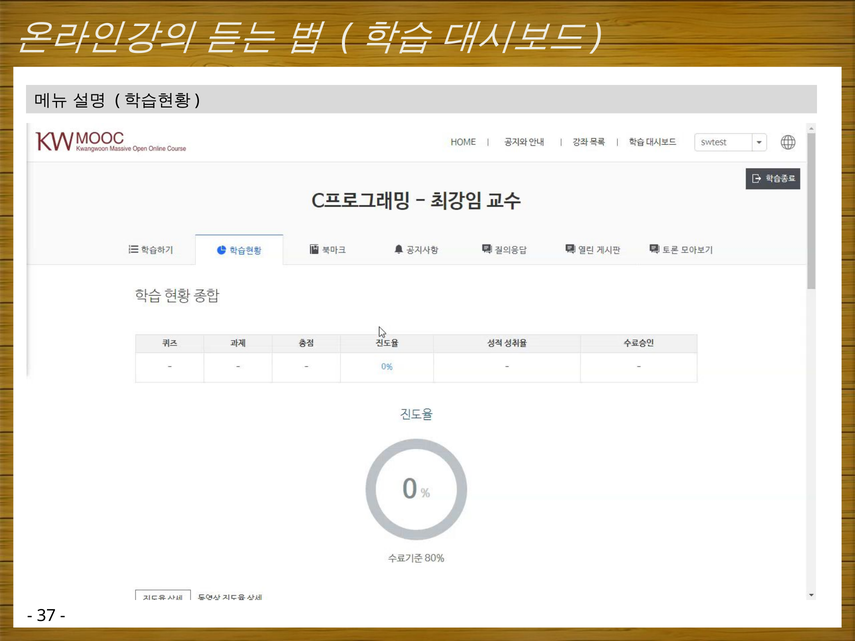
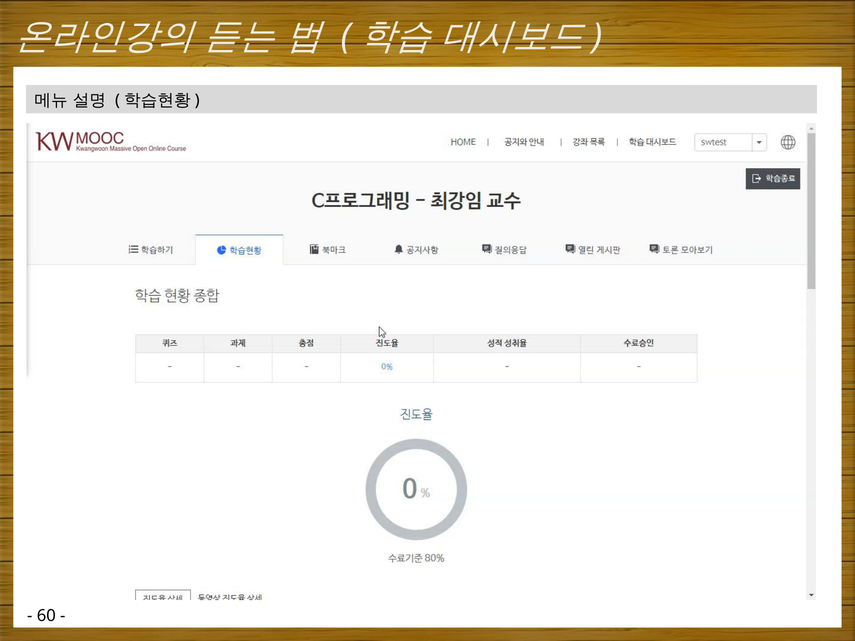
37: 37 -> 60
